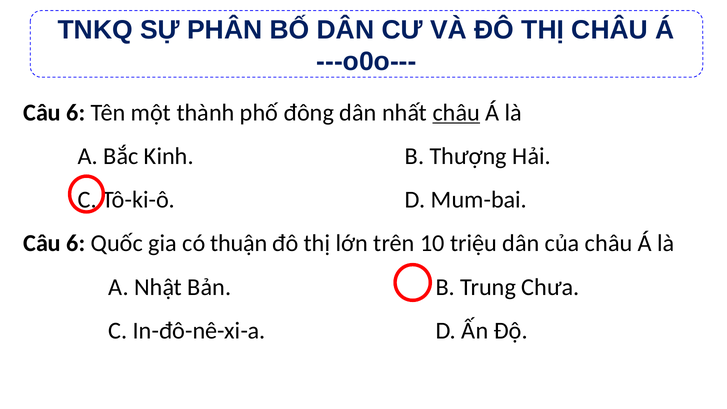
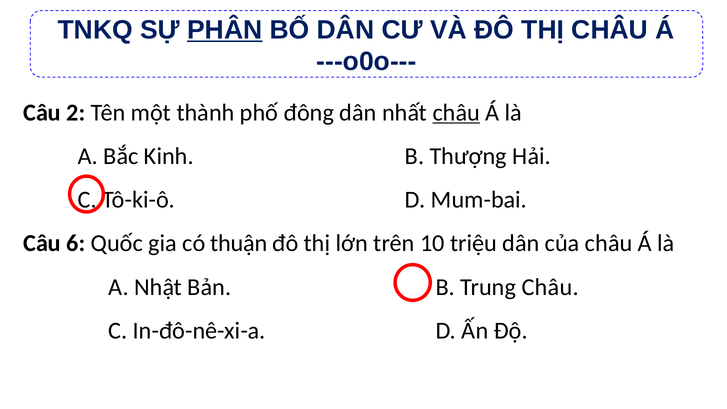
PHÂN underline: none -> present
6 at (76, 113): 6 -> 2
Trung Chưa: Chưa -> Châu
